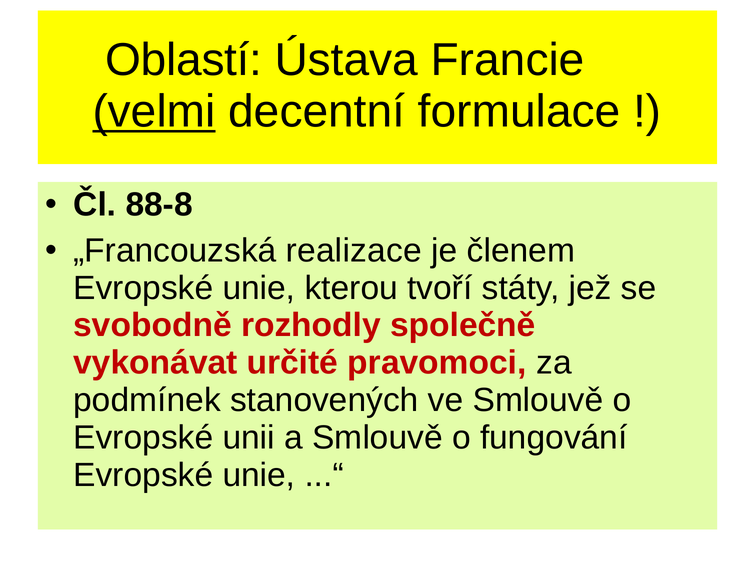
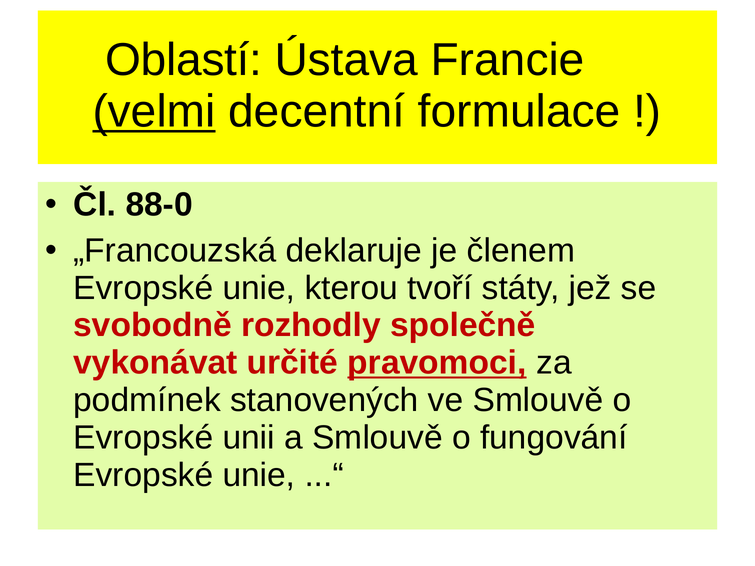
88-8: 88-8 -> 88-0
realizace: realizace -> deklaruje
pravomoci underline: none -> present
